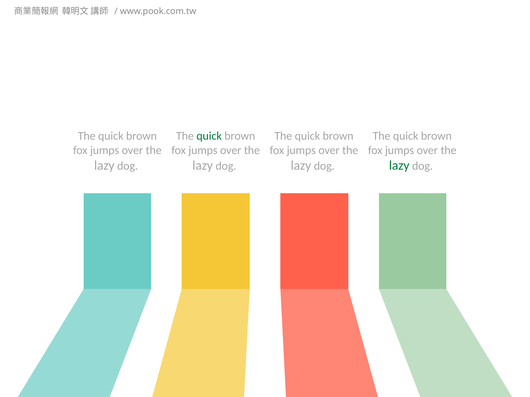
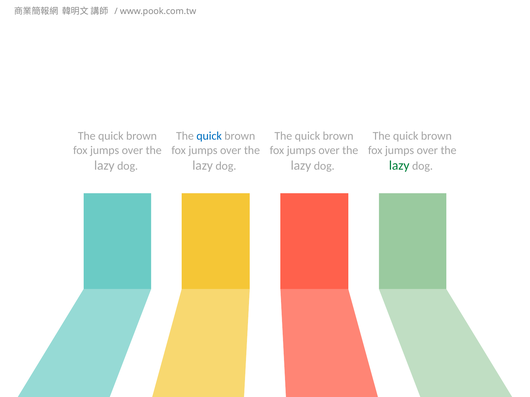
quick at (209, 136) colour: green -> blue
